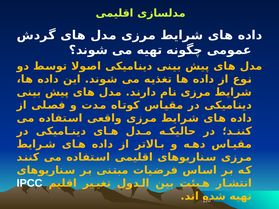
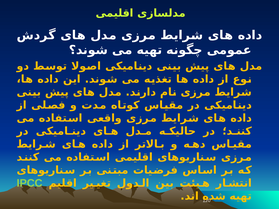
IPCC colour: white -> light green
